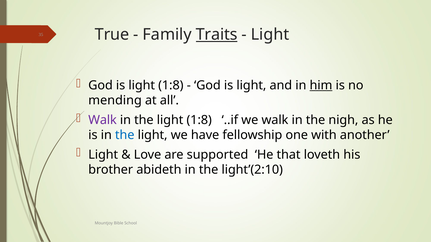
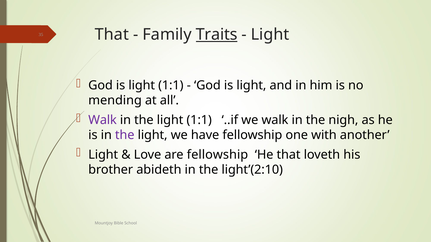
True at (112, 34): True -> That
is light 1:8: 1:8 -> 1:1
him underline: present -> none
the light 1:8: 1:8 -> 1:1
the at (125, 135) colour: blue -> purple
are supported: supported -> fellowship
